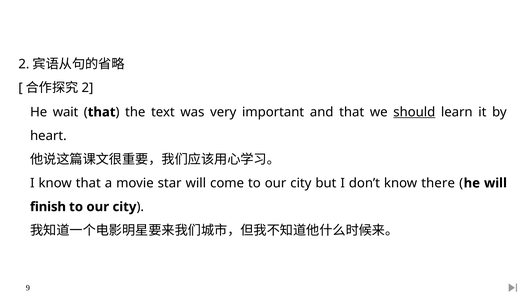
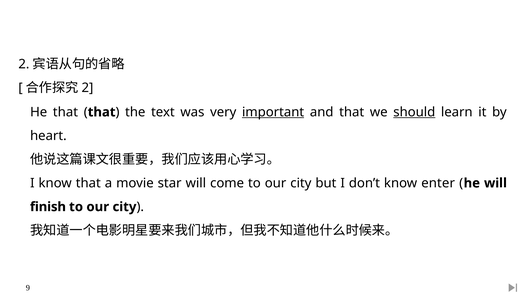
He wait: wait -> that
important underline: none -> present
there: there -> enter
